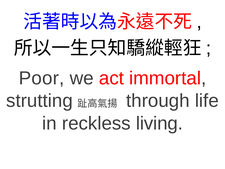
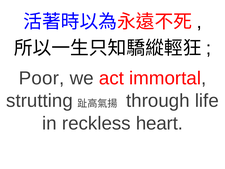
living: living -> heart
